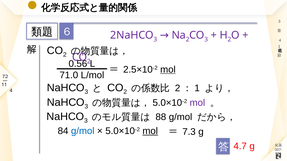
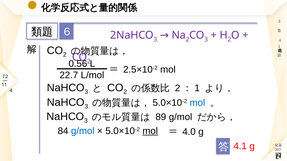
mol at (168, 70) underline: present -> none
71.0: 71.0 -> 22.7
mol at (197, 103) colour: purple -> blue
88: 88 -> 89
7.3: 7.3 -> 4.0
4.7: 4.7 -> 4.1
